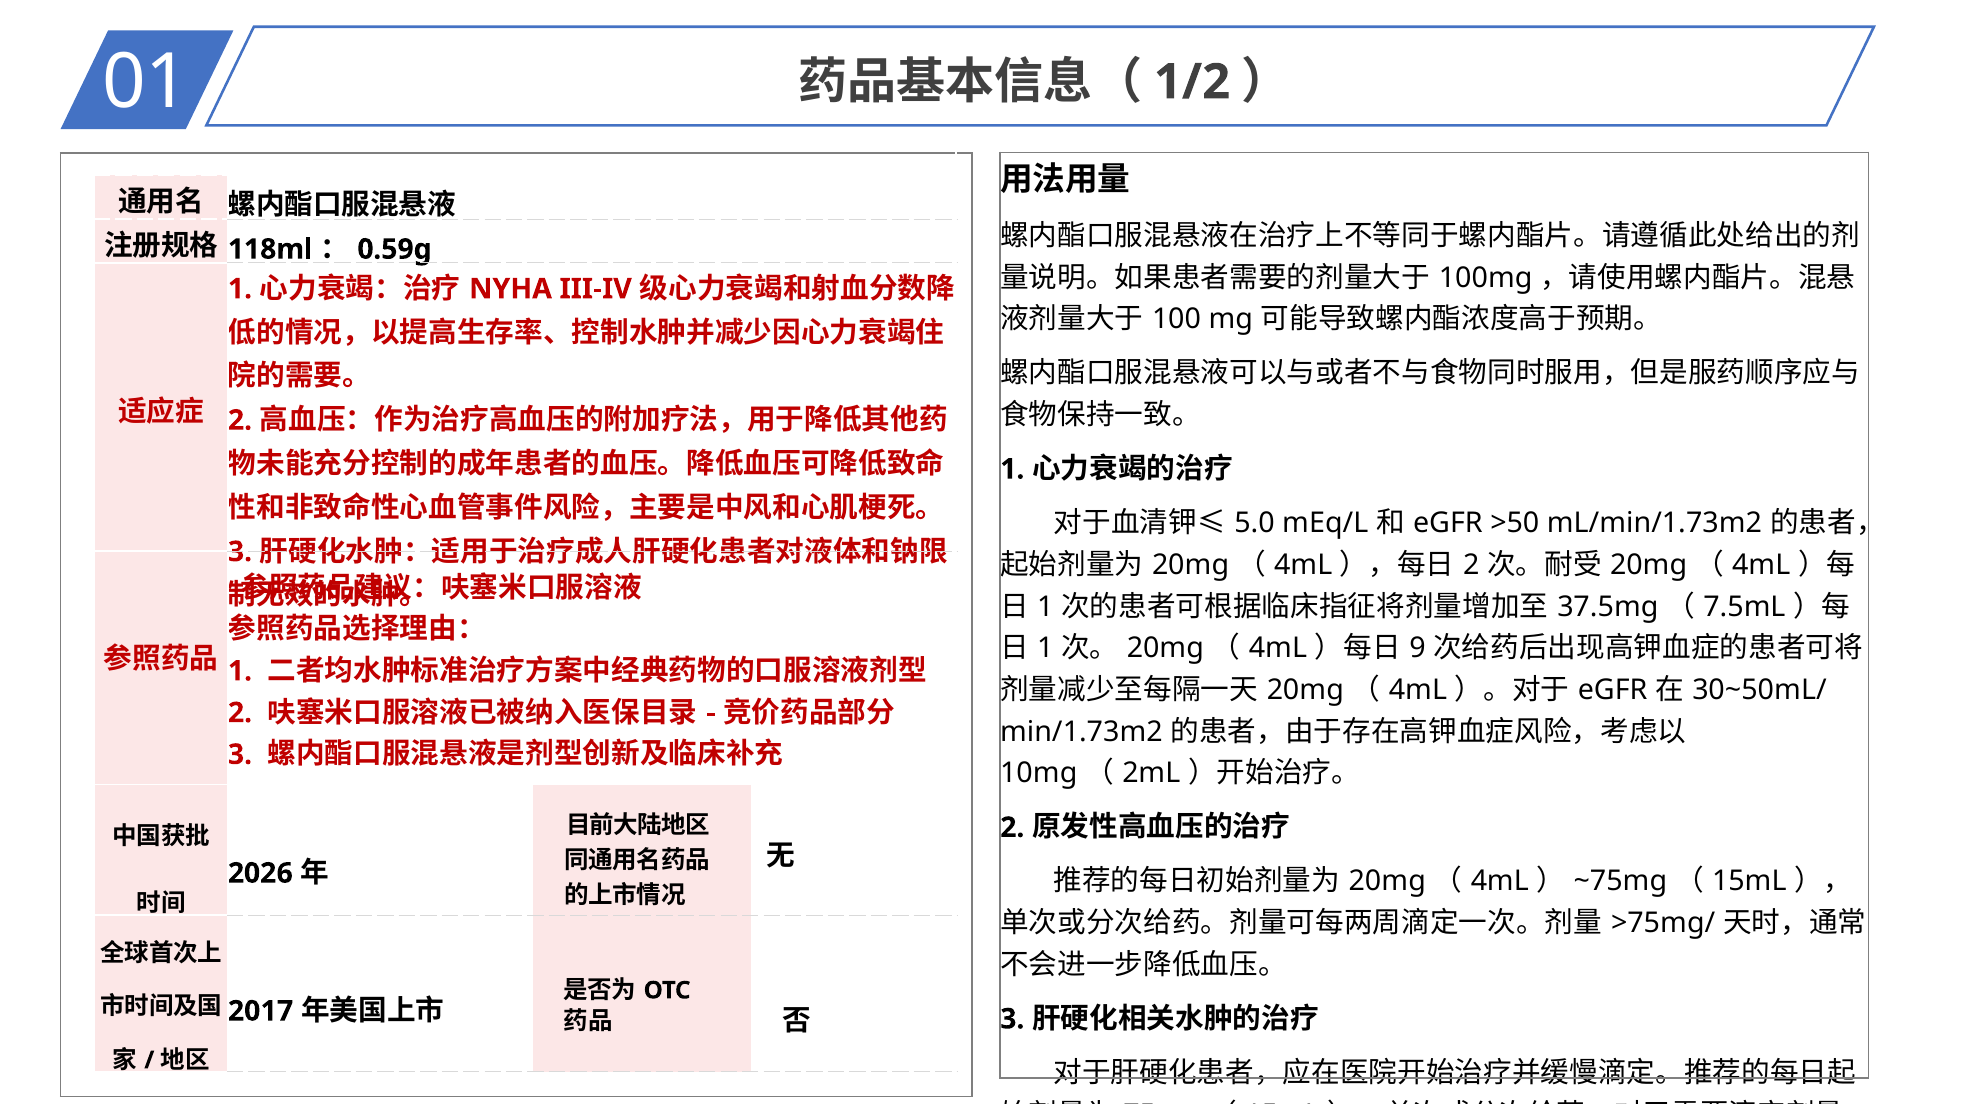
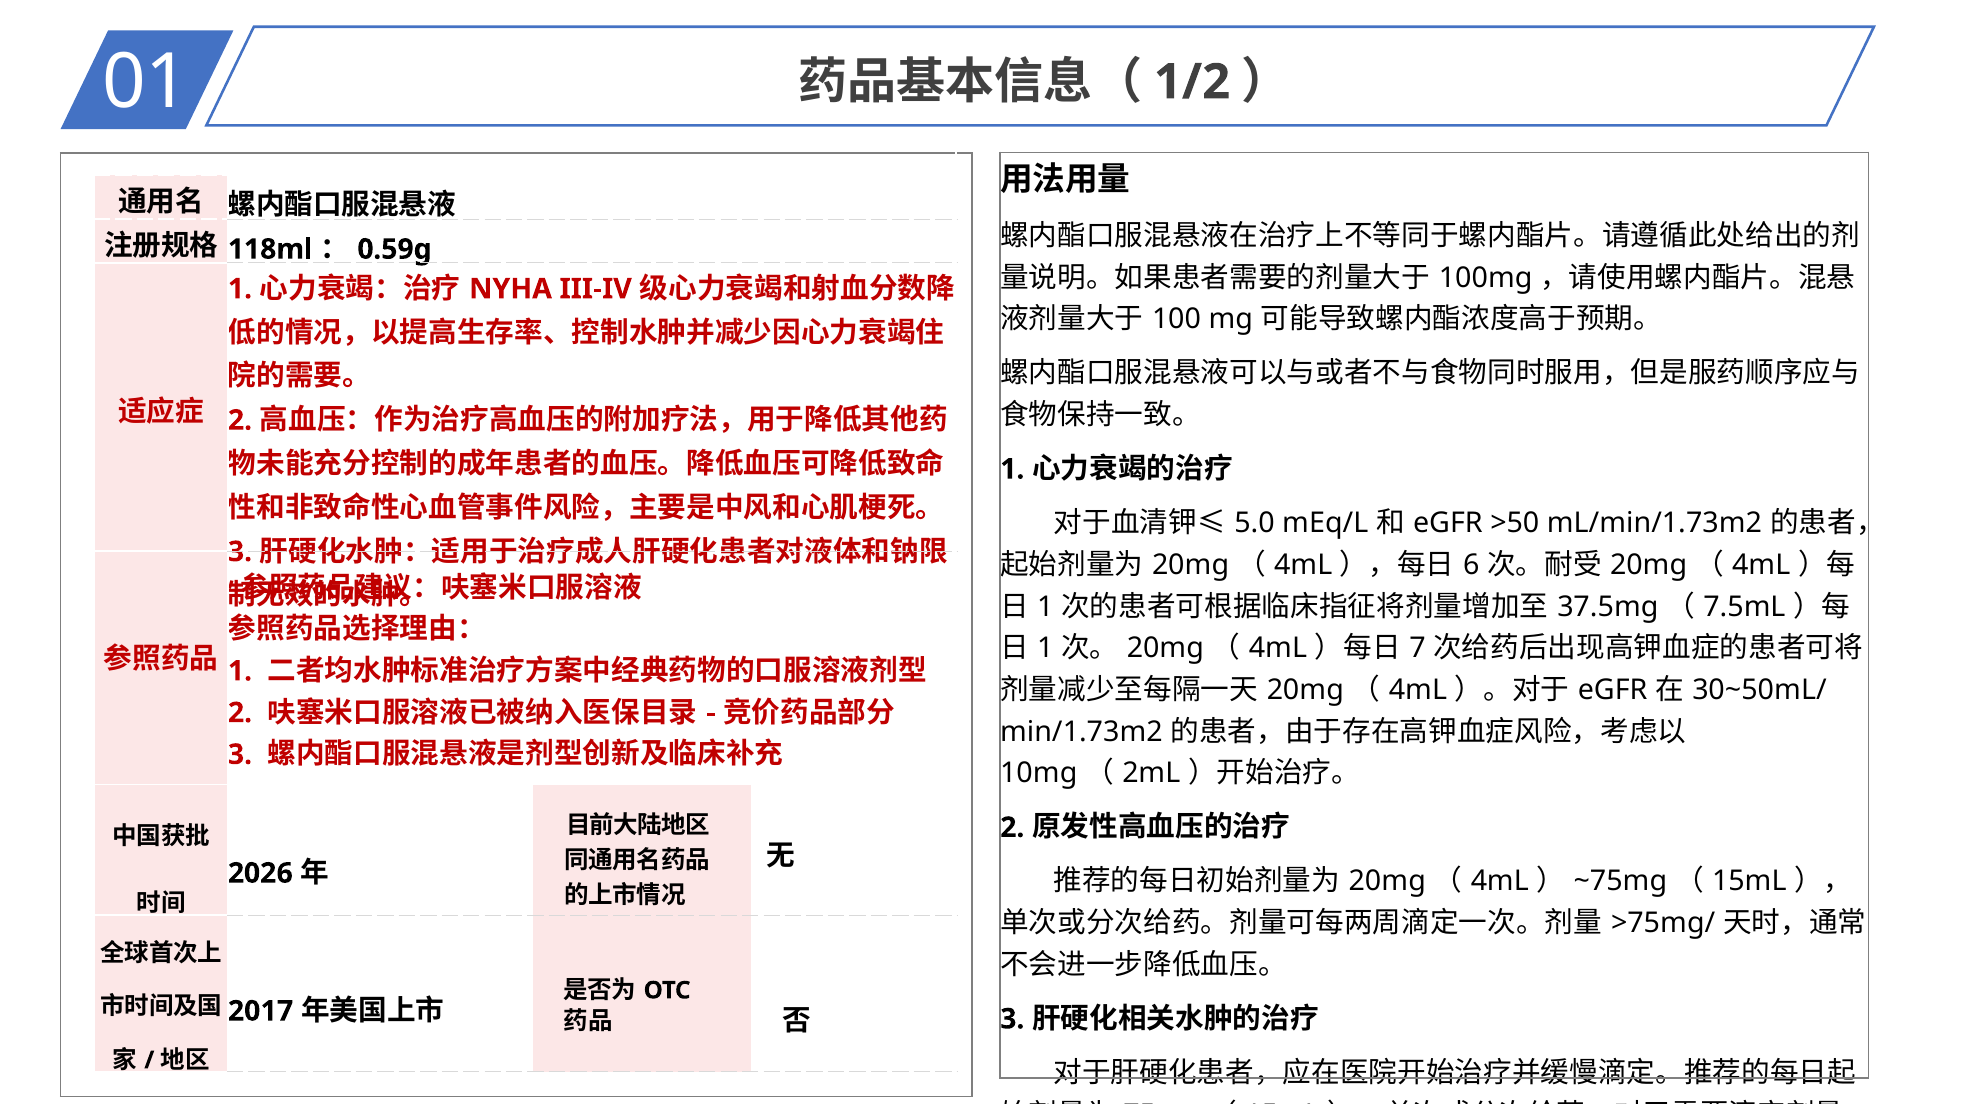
2 at (1471, 565): 2 -> 6
9: 9 -> 7
